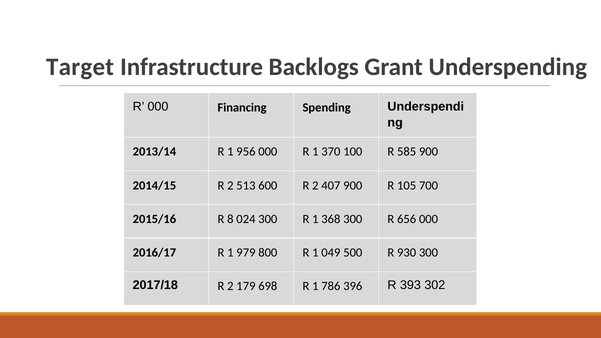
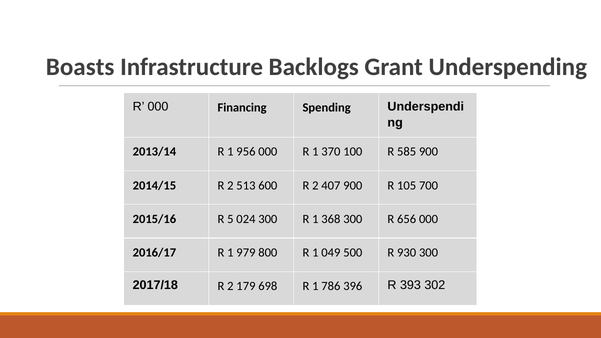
Target: Target -> Boasts
8: 8 -> 5
